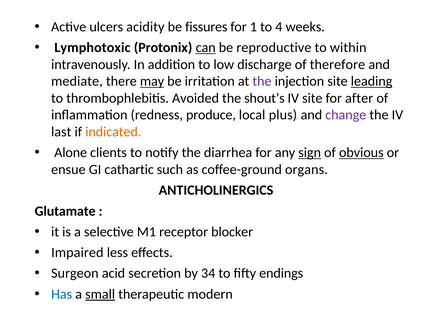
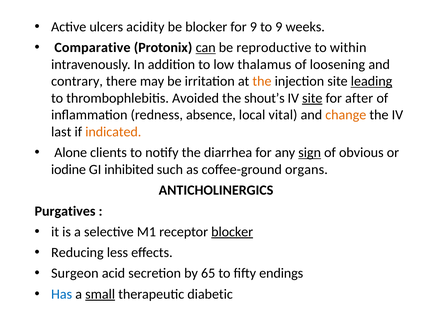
be fissures: fissures -> blocker
for 1: 1 -> 9
to 4: 4 -> 9
Lymphotoxic: Lymphotoxic -> Comparative
discharge: discharge -> thalamus
therefore: therefore -> loosening
mediate: mediate -> contrary
may underline: present -> none
the at (262, 81) colour: purple -> orange
site at (312, 98) underline: none -> present
produce: produce -> absence
plus: plus -> vital
change colour: purple -> orange
obvious underline: present -> none
ensue: ensue -> iodine
cathartic: cathartic -> inhibited
Glutamate: Glutamate -> Purgatives
blocker at (232, 232) underline: none -> present
Impaired: Impaired -> Reducing
34: 34 -> 65
modern: modern -> diabetic
